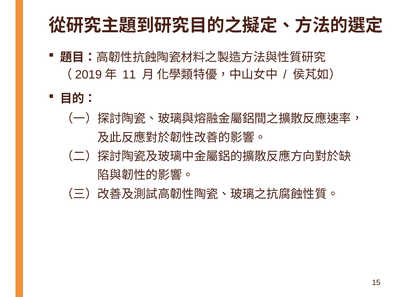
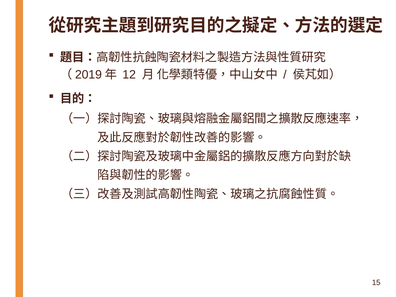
11: 11 -> 12
